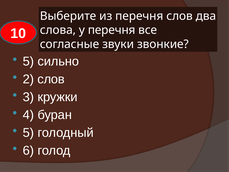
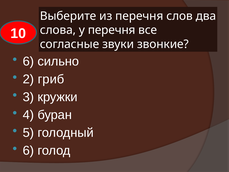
5 at (28, 61): 5 -> 6
2 слов: слов -> гриб
